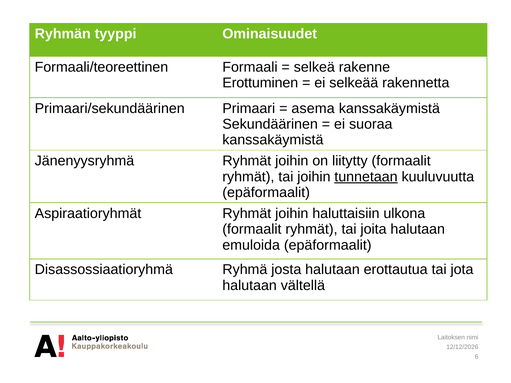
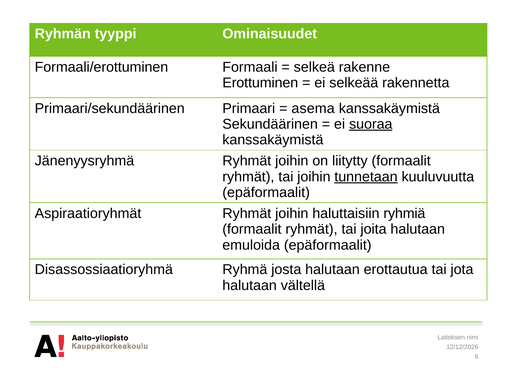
Formaali/teoreettinen: Formaali/teoreettinen -> Formaali/erottuminen
suoraa underline: none -> present
ulkona: ulkona -> ryhmiä
